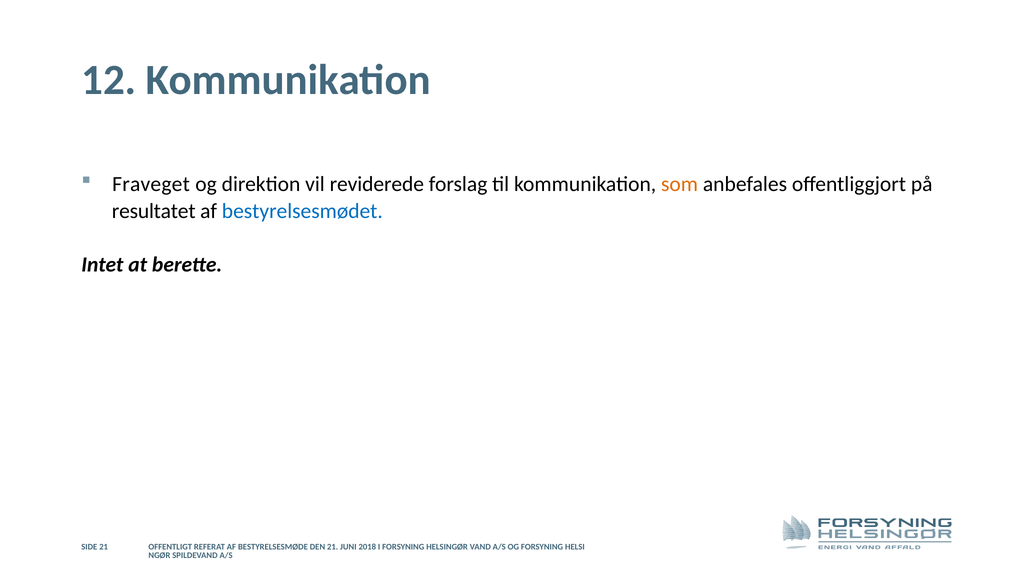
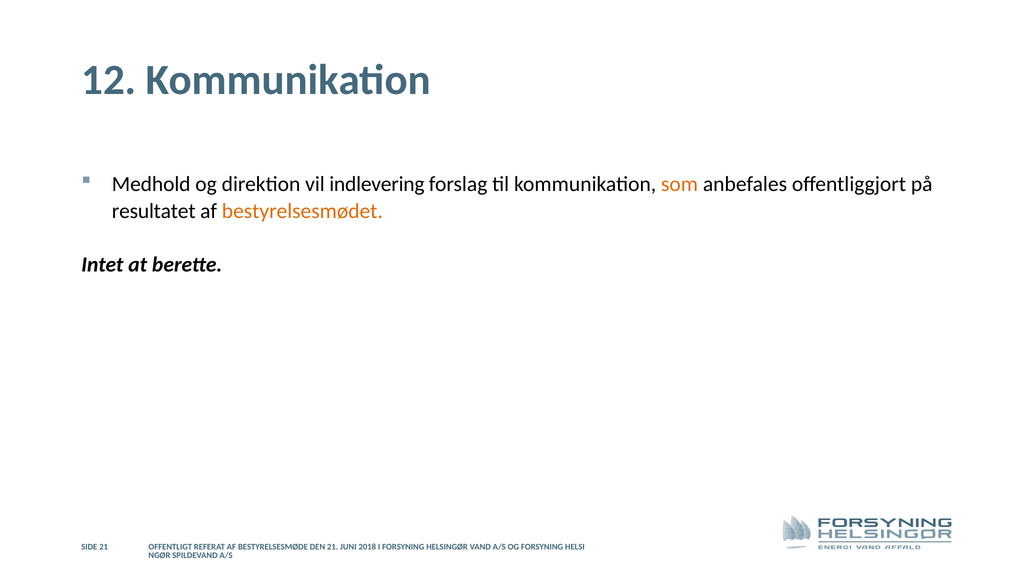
Fraveget: Fraveget -> Medhold
reviderede: reviderede -> indlevering
bestyrelsesmødet colour: blue -> orange
